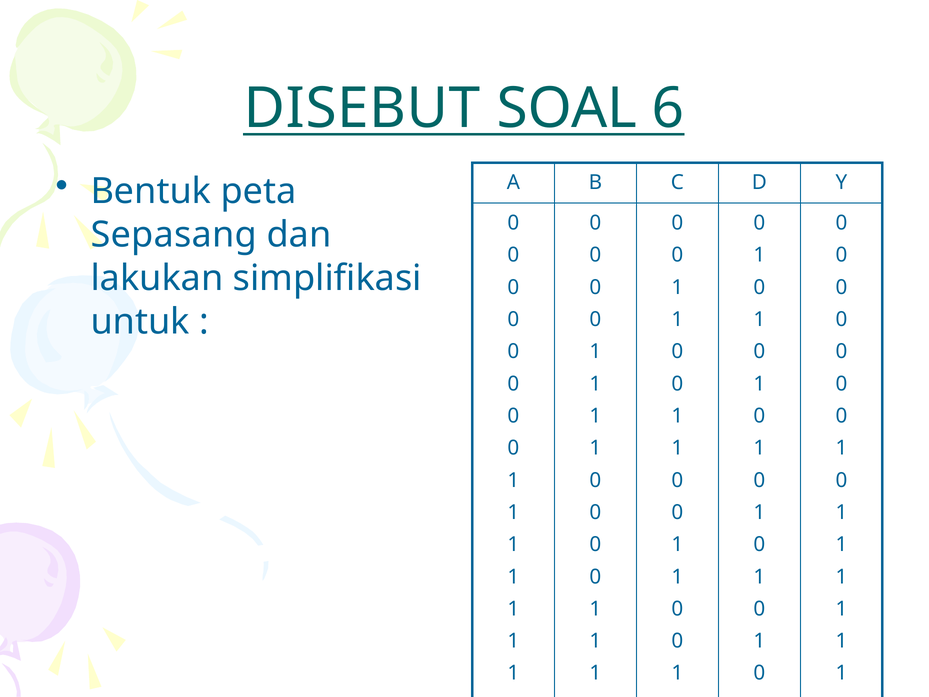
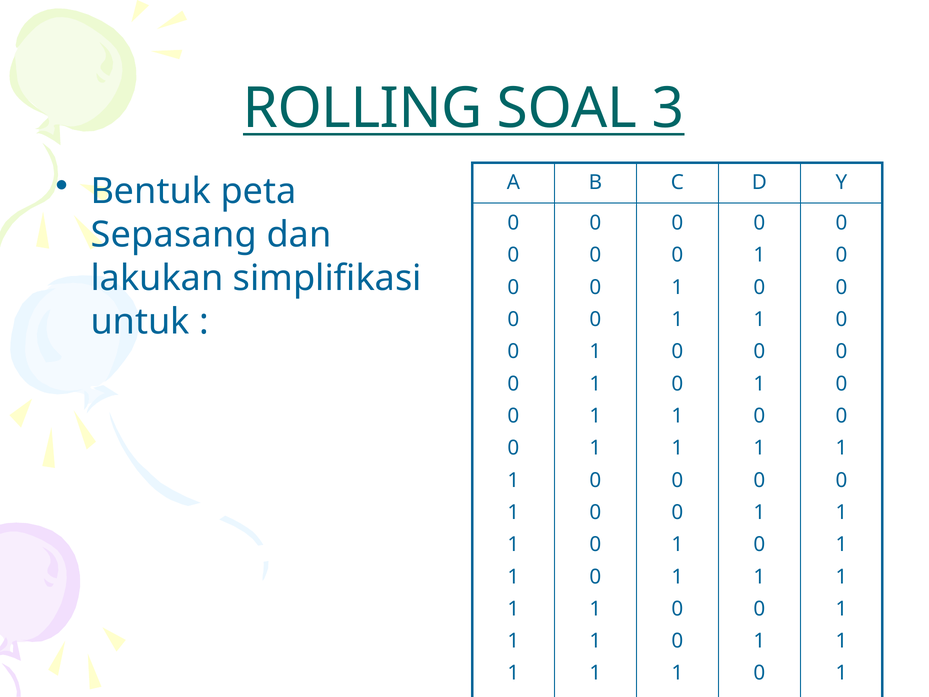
DISEBUT: DISEBUT -> ROLLING
6: 6 -> 3
